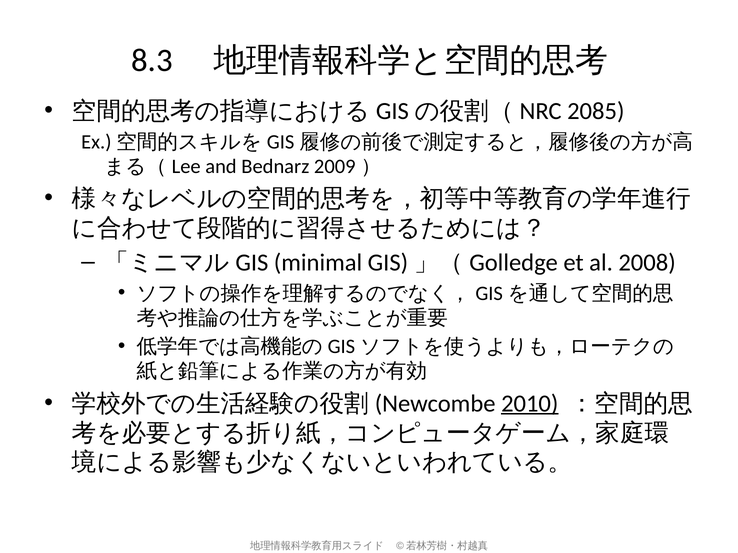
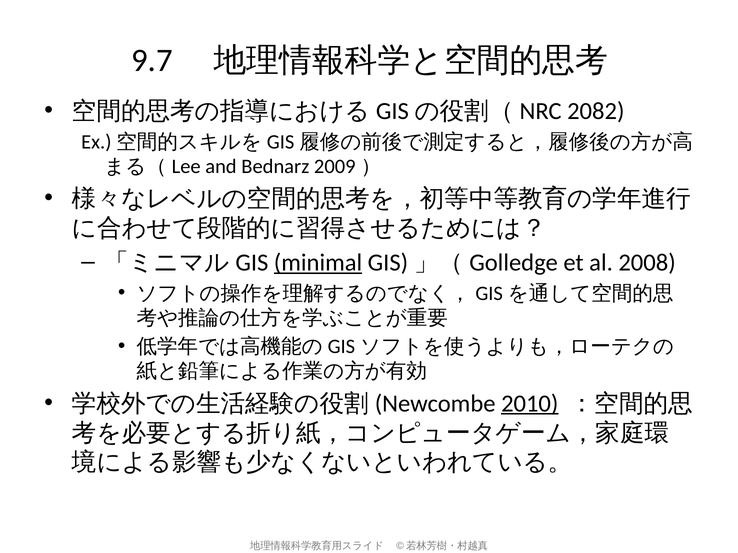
8.3: 8.3 -> 9.7
2085: 2085 -> 2082
minimal underline: none -> present
